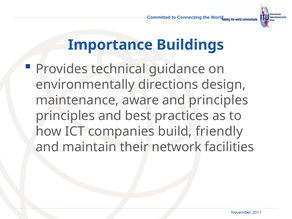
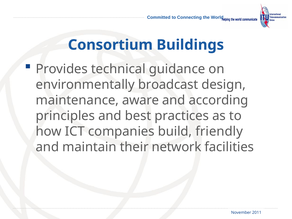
Importance: Importance -> Consortium
directions: directions -> broadcast
and principles: principles -> according
